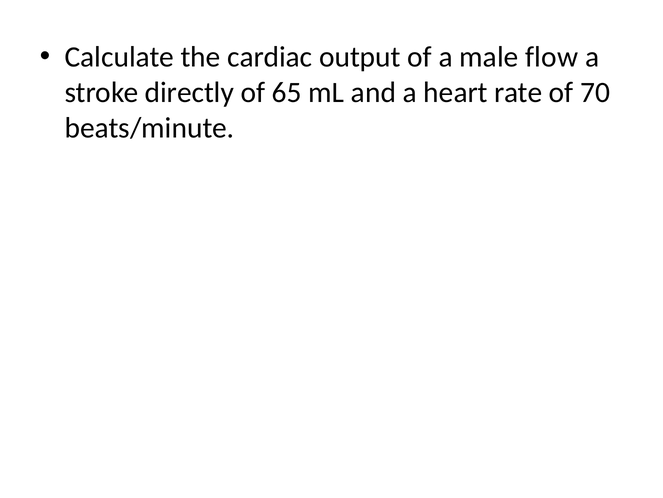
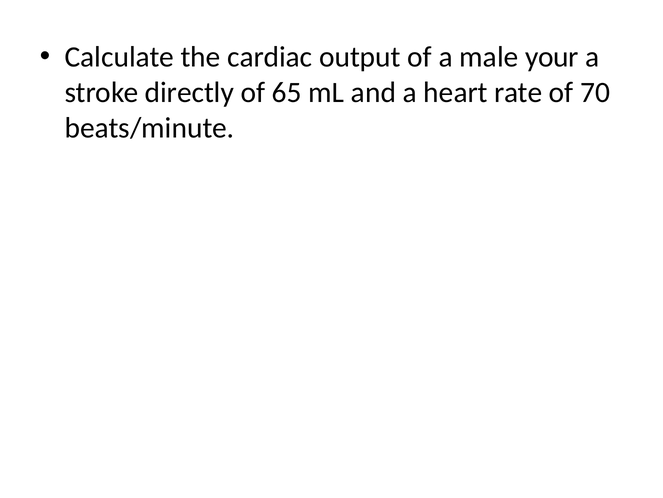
flow: flow -> your
